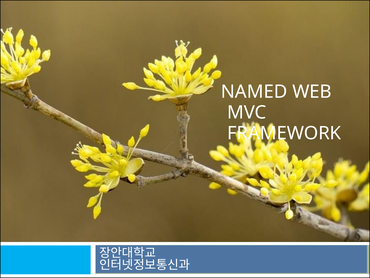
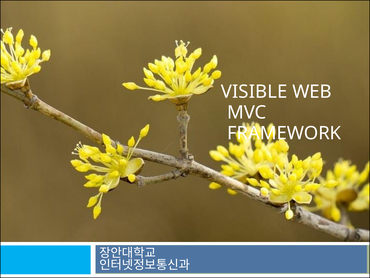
NAMED: NAMED -> VISIBLE
